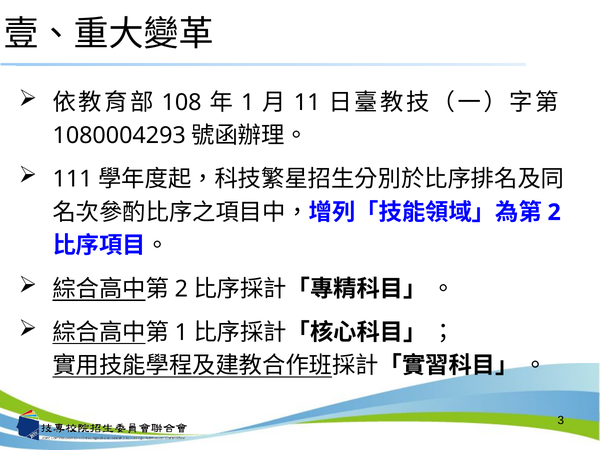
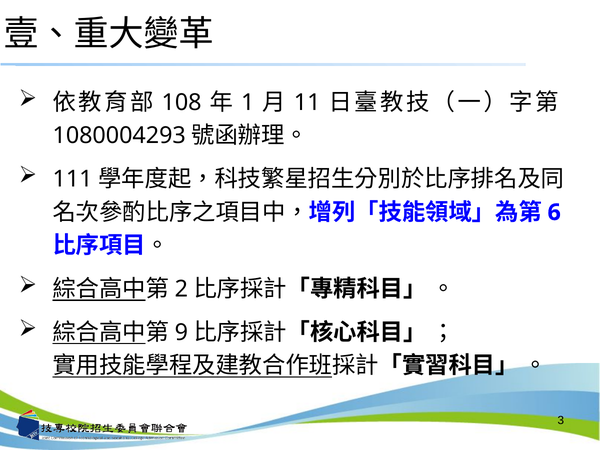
2 at (554, 212): 2 -> 6
1 at (181, 332): 1 -> 9
